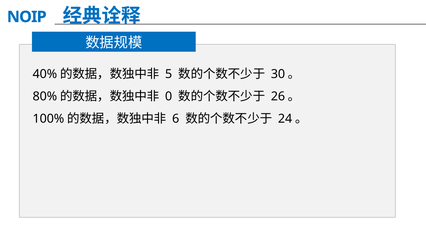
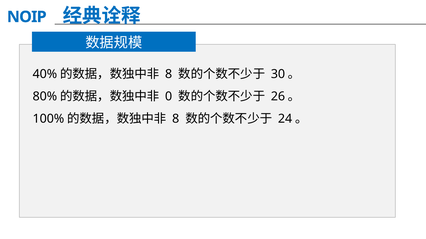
5 at (169, 74): 5 -> 8
6 at (176, 119): 6 -> 8
